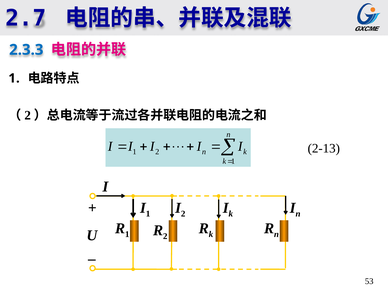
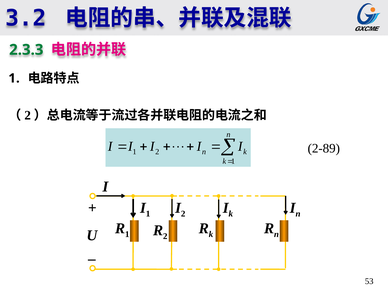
2.7: 2.7 -> 3.2
2.3.3 colour: blue -> green
2-13: 2-13 -> 2-89
